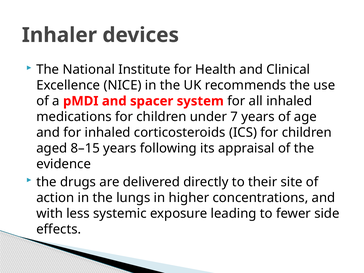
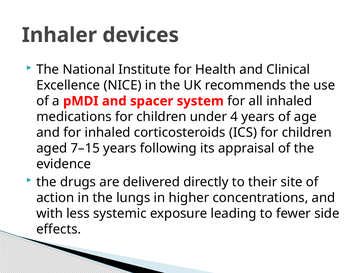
7: 7 -> 4
8–15: 8–15 -> 7–15
